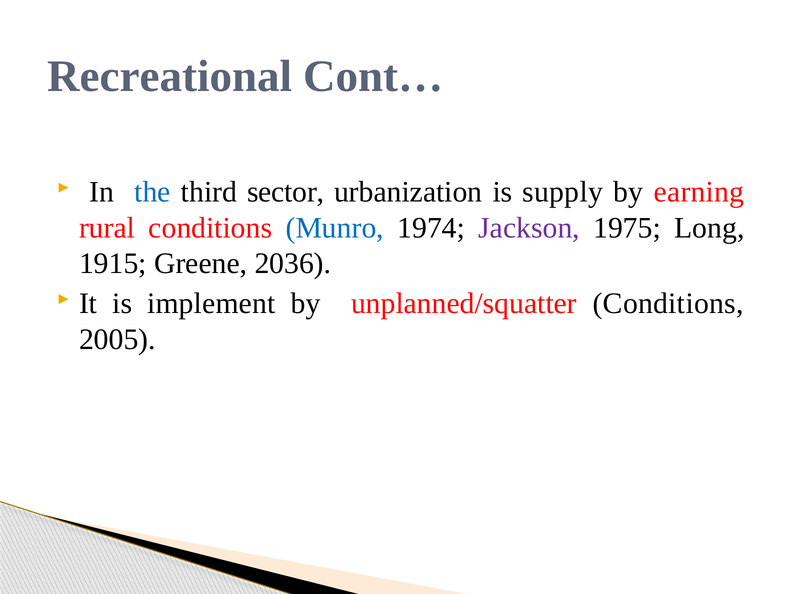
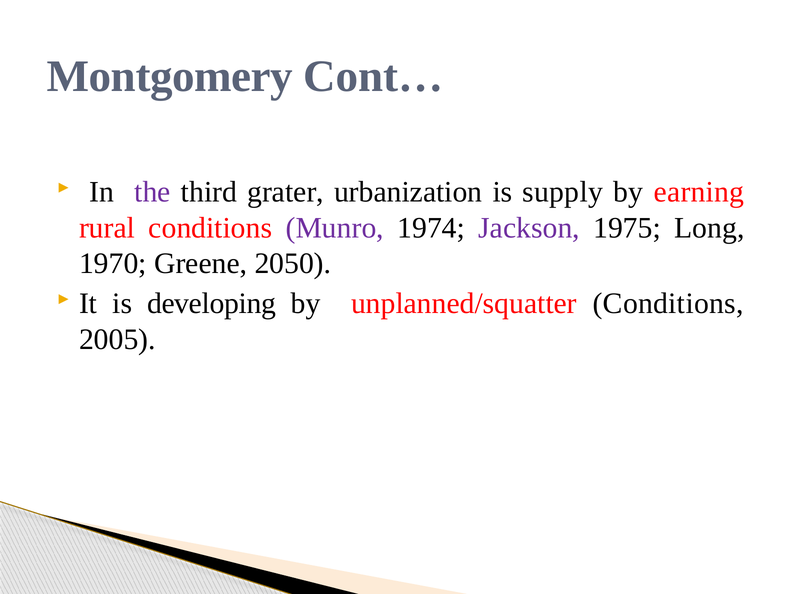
Recreational: Recreational -> Montgomery
the colour: blue -> purple
sector: sector -> grater
Munro colour: blue -> purple
1915: 1915 -> 1970
2036: 2036 -> 2050
implement: implement -> developing
